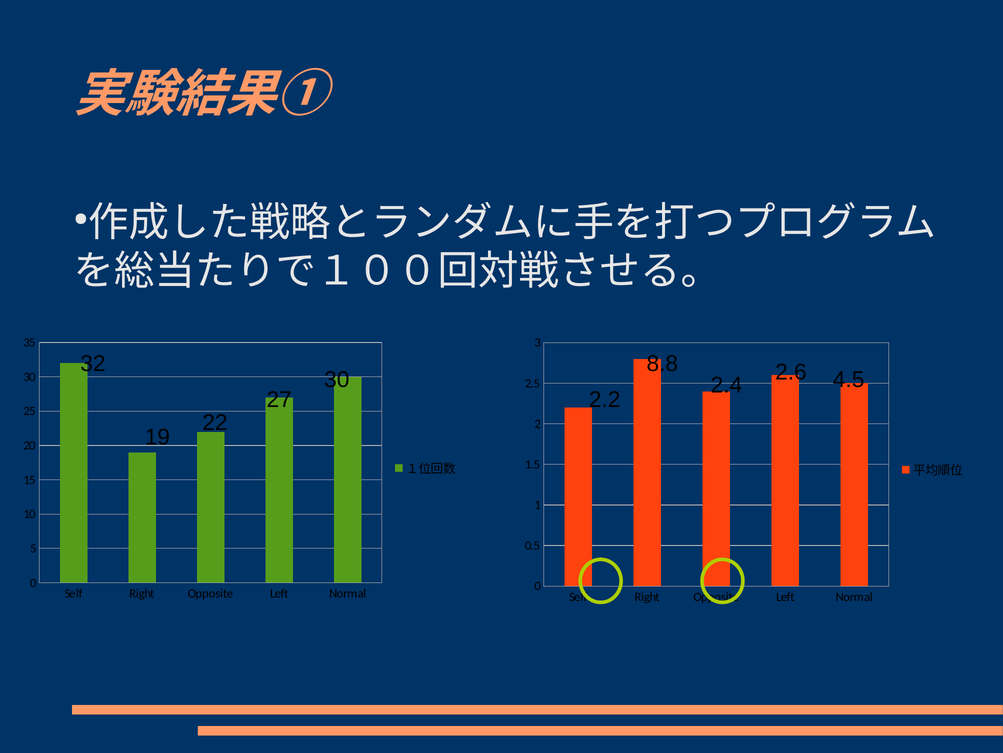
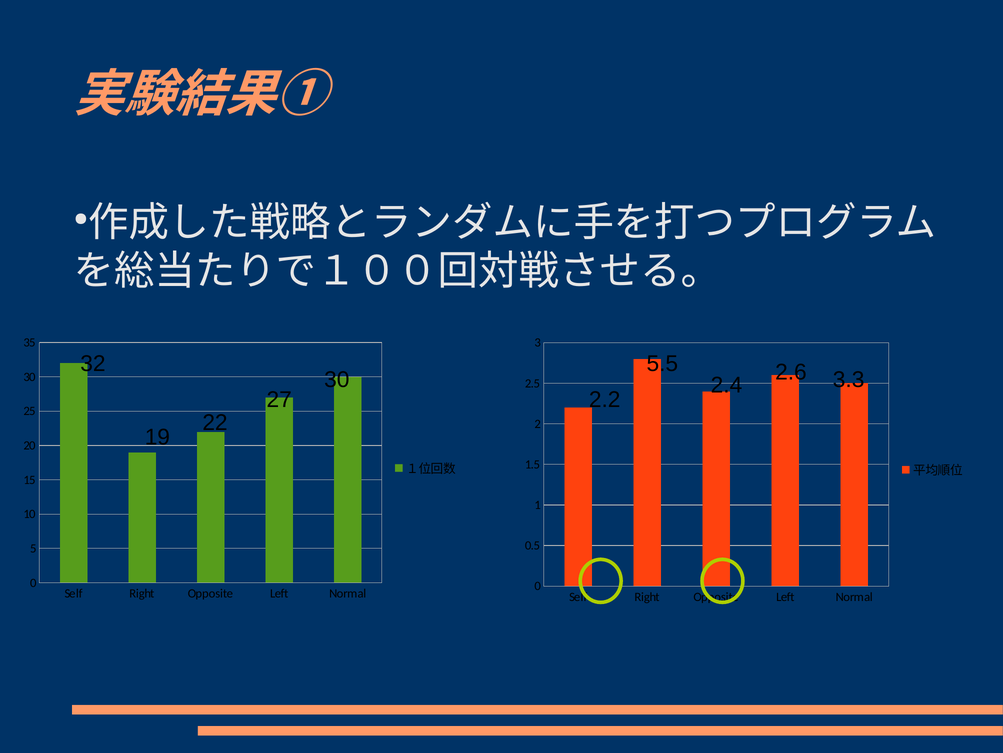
8.8: 8.8 -> 5.5
4.5: 4.5 -> 3.3
